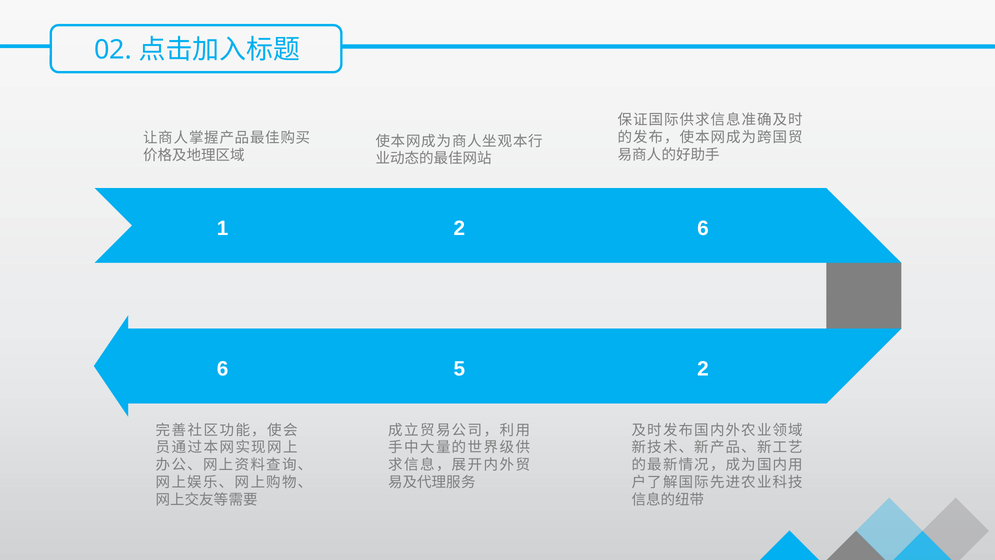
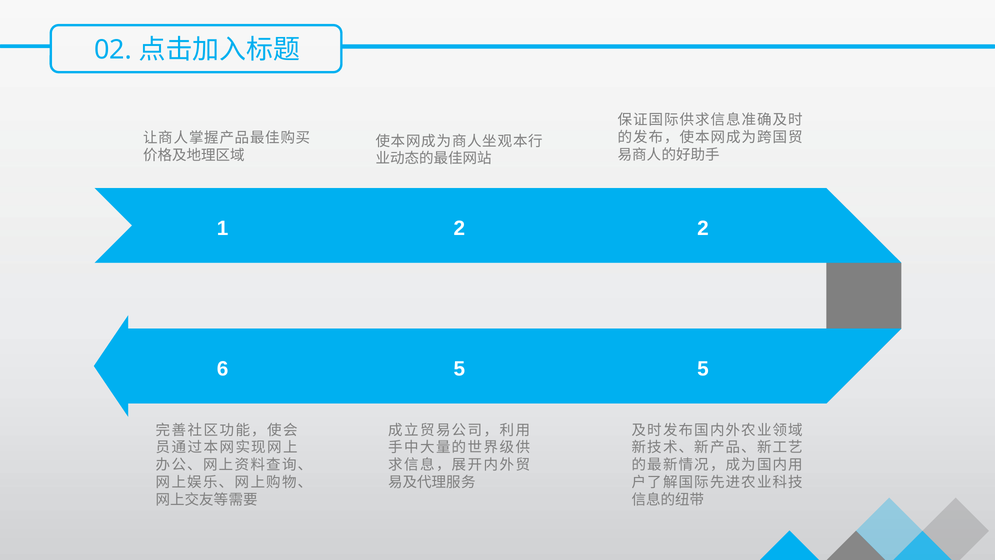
2 6: 6 -> 2
5 2: 2 -> 5
